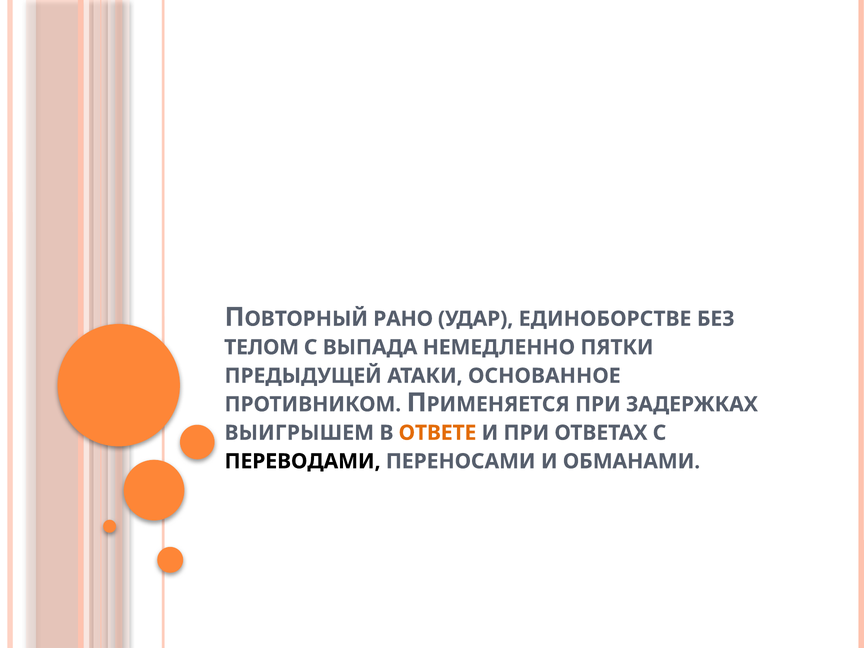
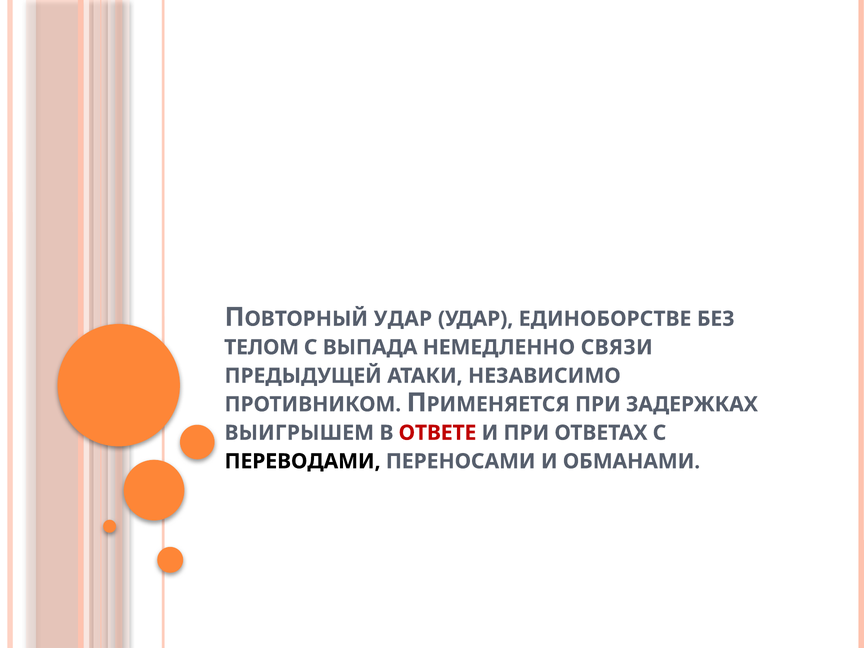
РАНО at (403, 319): РАНО -> УДАР
ПЯТКИ: ПЯТКИ -> СВЯЗИ
ОСНОВАННОЕ: ОСНОВАННОЕ -> НЕЗАВИСИМО
ОТВЕТЕ colour: orange -> red
